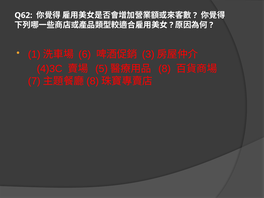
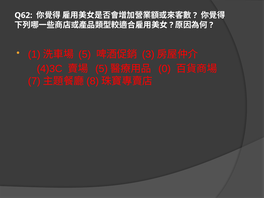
6 at (85, 54): 6 -> 5
8 at (165, 69): 8 -> 0
